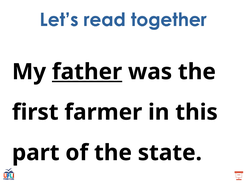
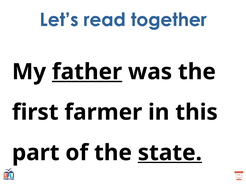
state underline: none -> present
